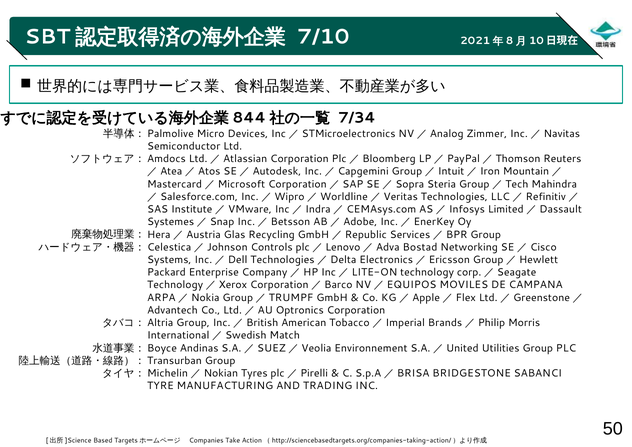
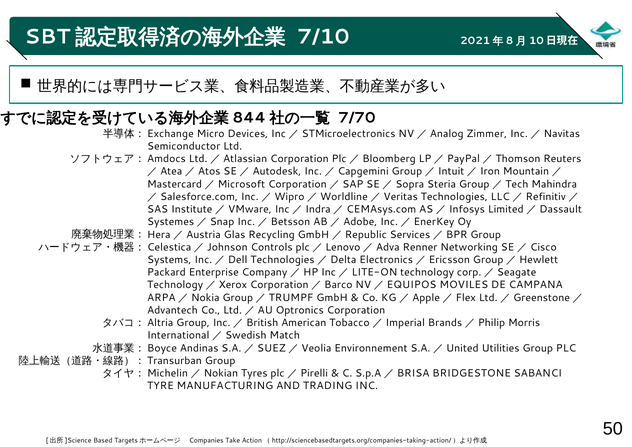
7/34: 7/34 -> 7/70
Palmolive: Palmolive -> Exchange
Bostad: Bostad -> Renner
